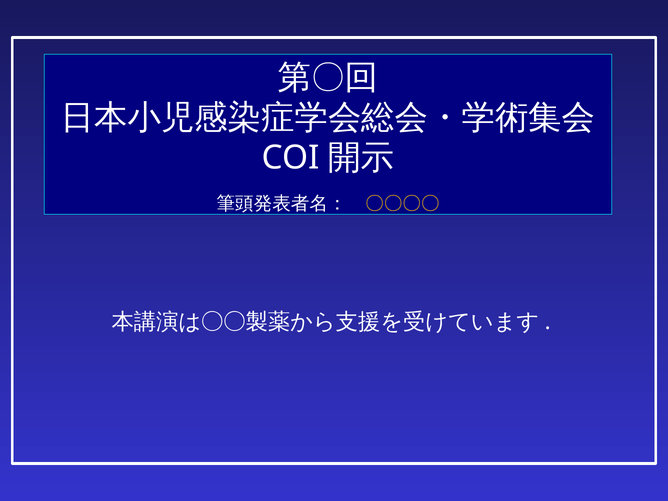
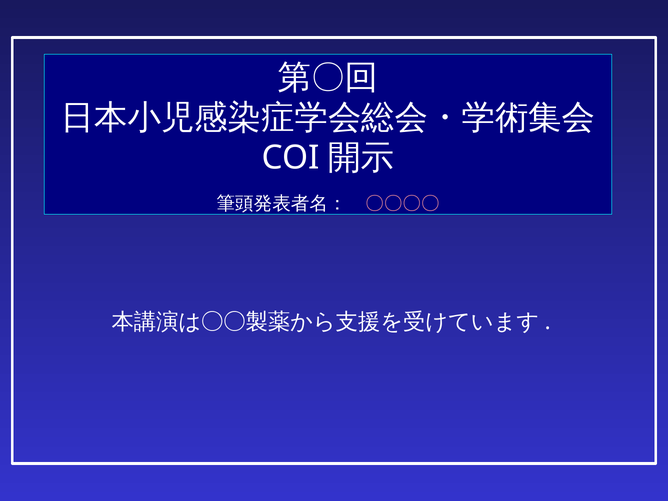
〇〇〇〇 colour: yellow -> pink
